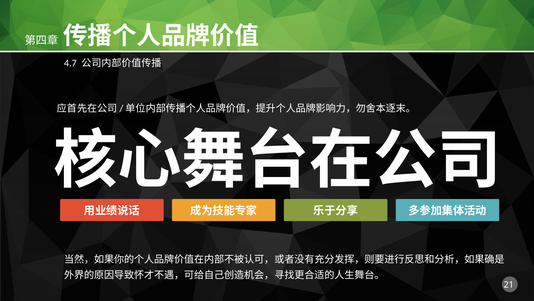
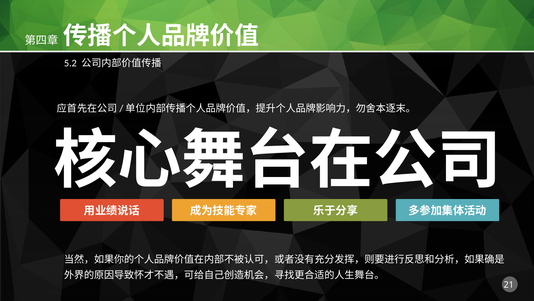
4.7: 4.7 -> 5.2
